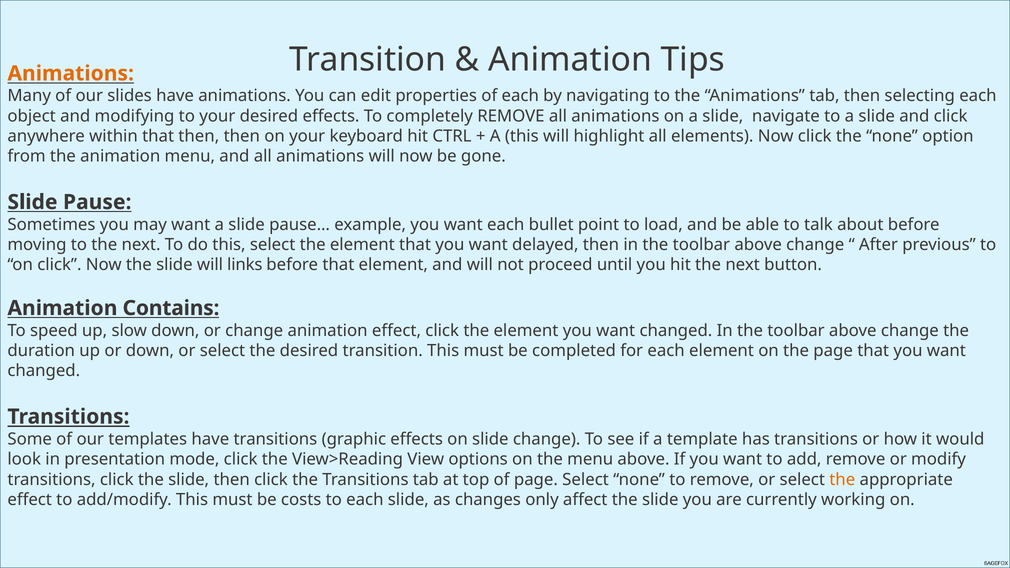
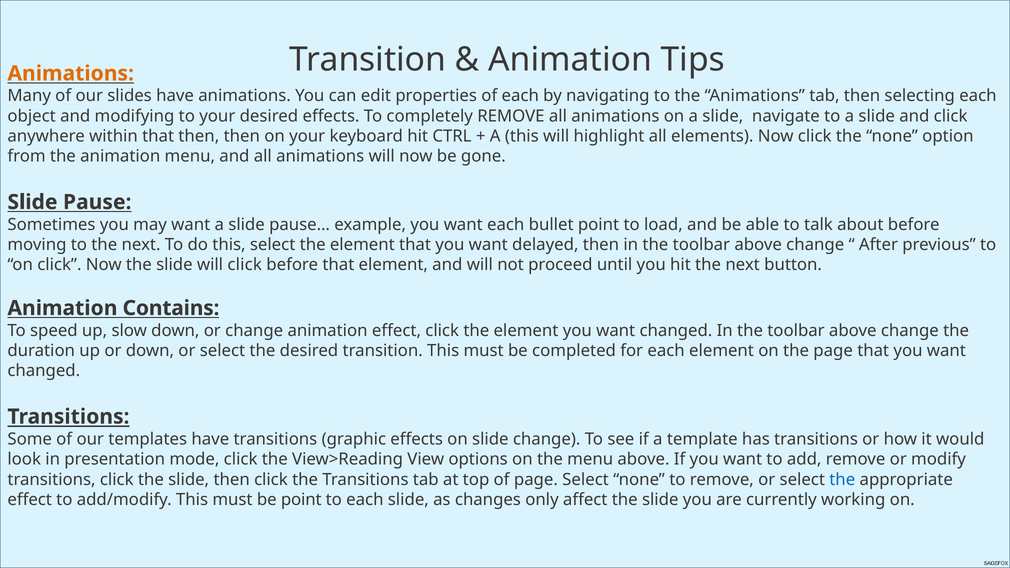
will links: links -> click
the at (842, 480) colour: orange -> blue
be costs: costs -> point
